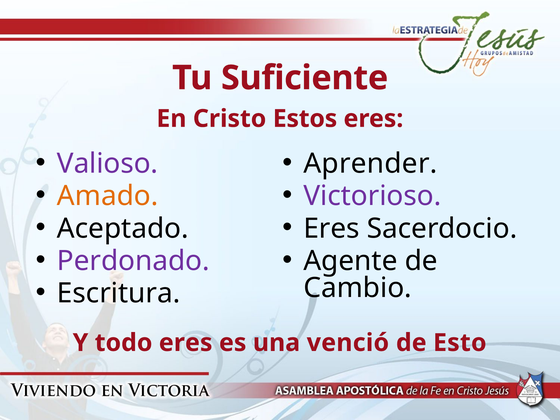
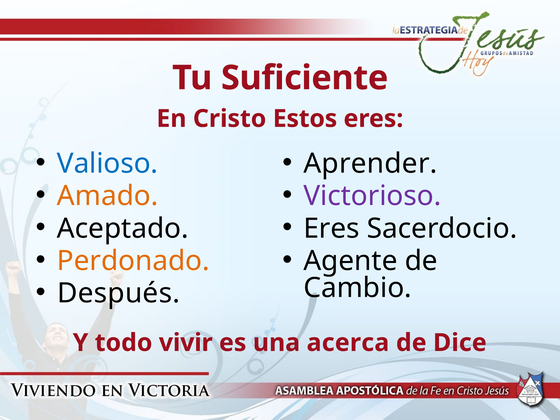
Valioso colour: purple -> blue
Perdonado colour: purple -> orange
Escritura: Escritura -> Después
todo eres: eres -> vivir
venció: venció -> acerca
Esto: Esto -> Dice
